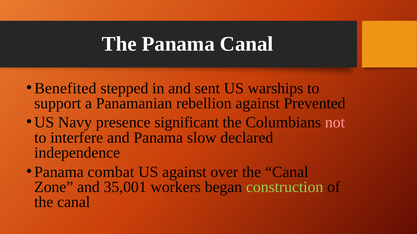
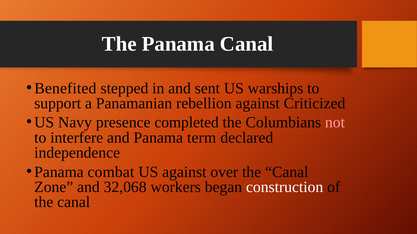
Prevented: Prevented -> Criticized
significant: significant -> completed
slow: slow -> term
35,001: 35,001 -> 32,068
construction colour: light green -> white
